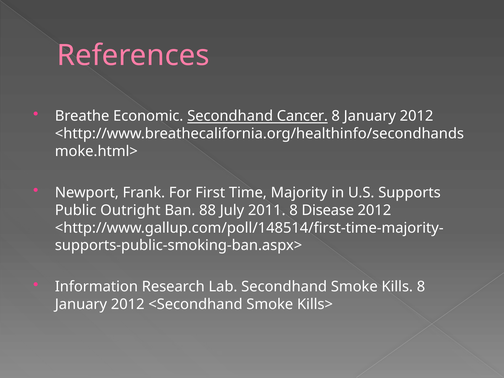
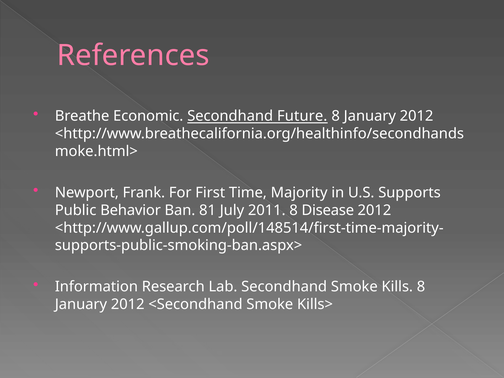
Cancer: Cancer -> Future
Outright: Outright -> Behavior
88: 88 -> 81
